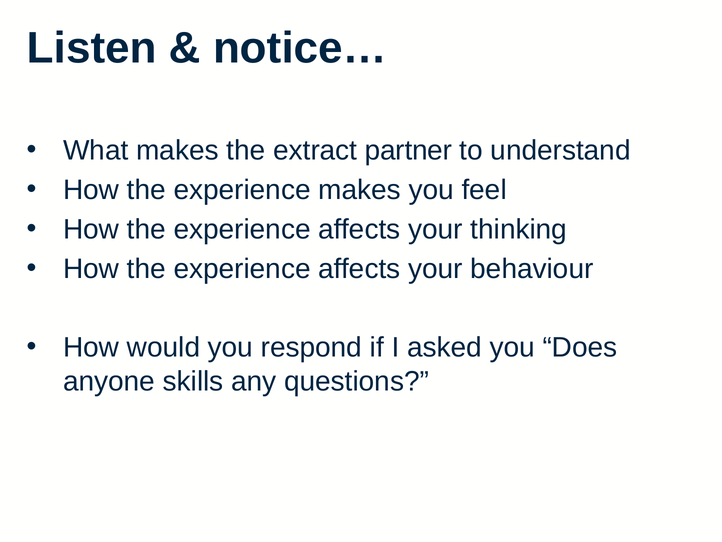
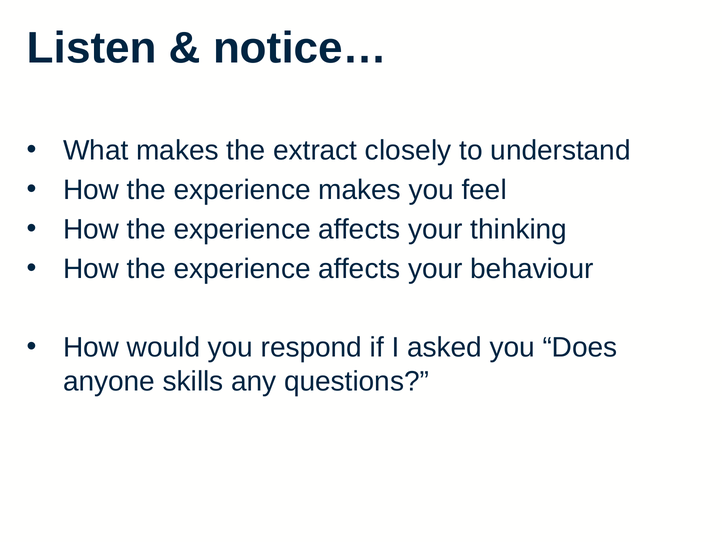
partner: partner -> closely
